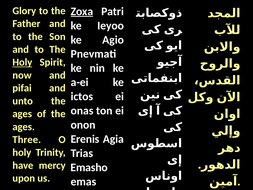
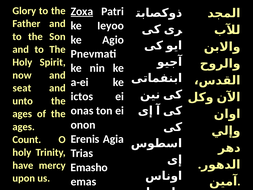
Holy at (22, 62) underline: present -> none
pifai: pifai -> seat
Three: Three -> Count
